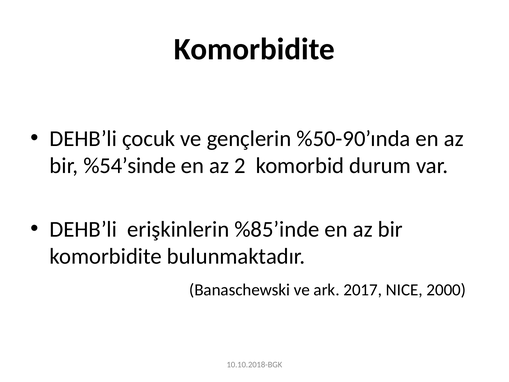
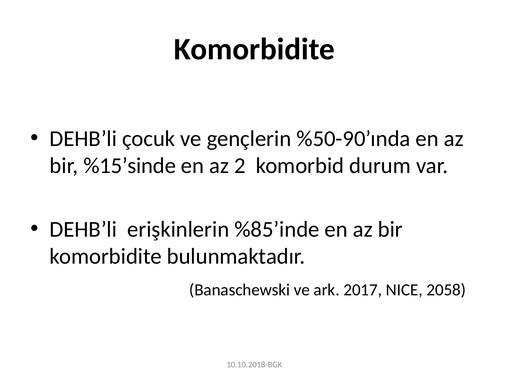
%54’sinde: %54’sinde -> %15’sinde
2000: 2000 -> 2058
